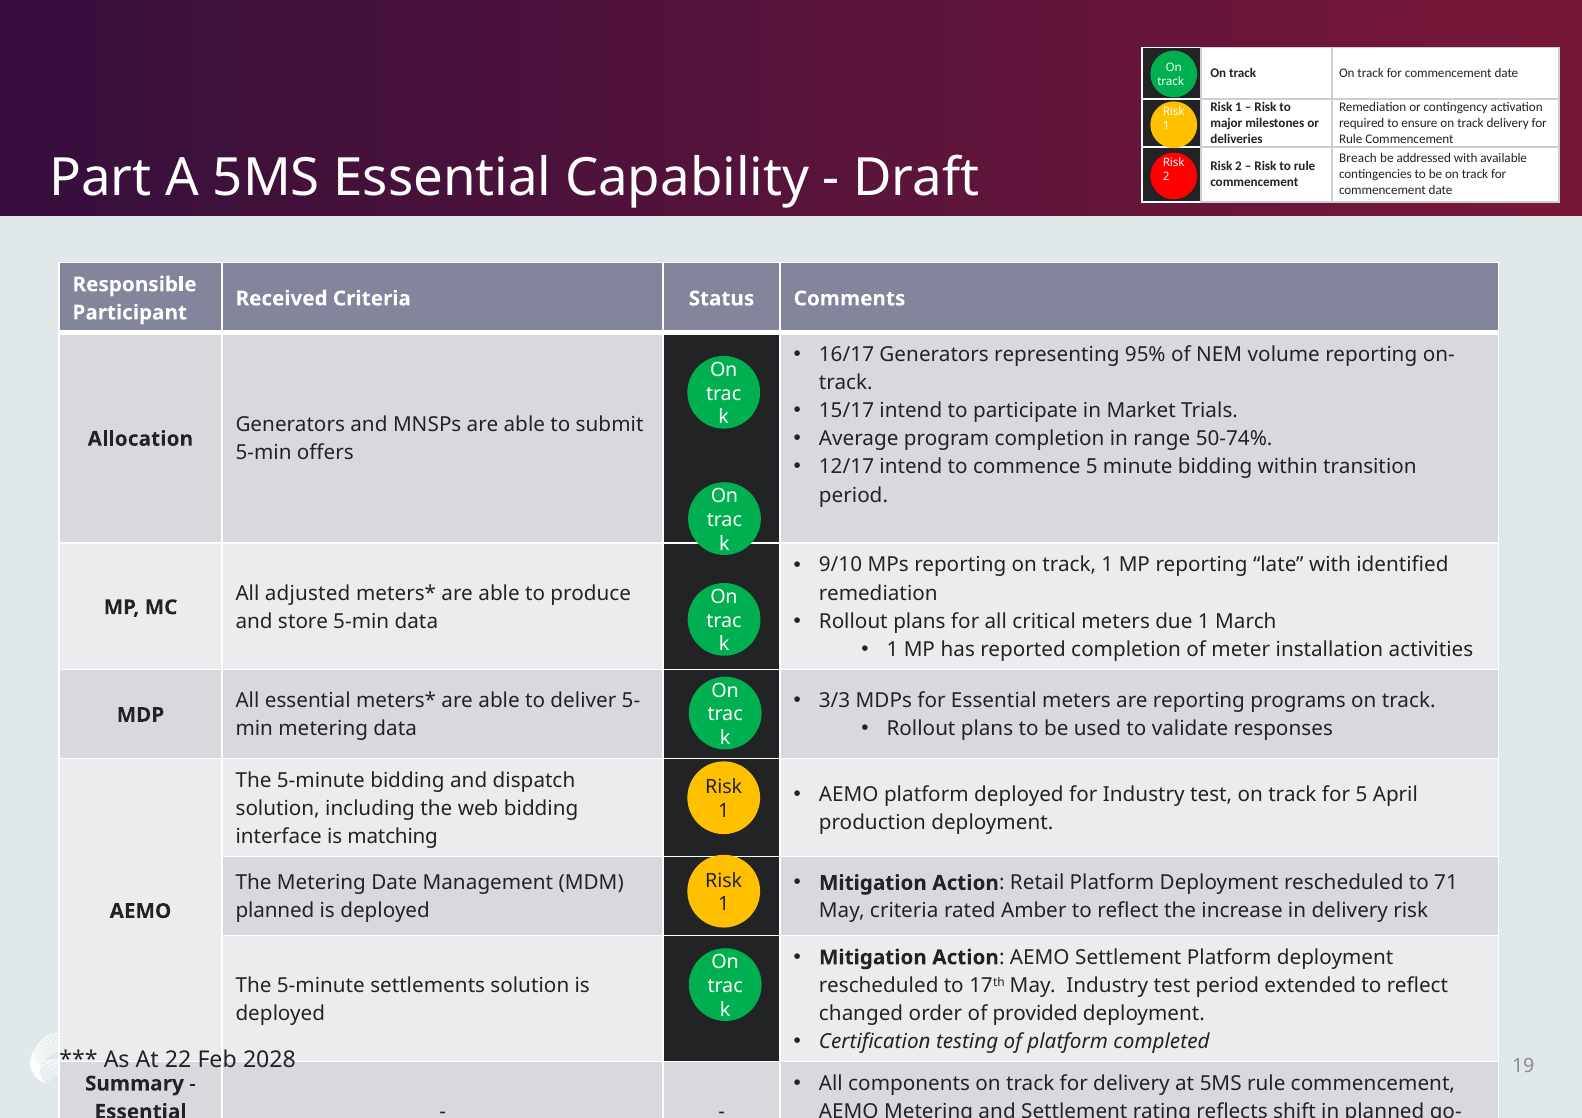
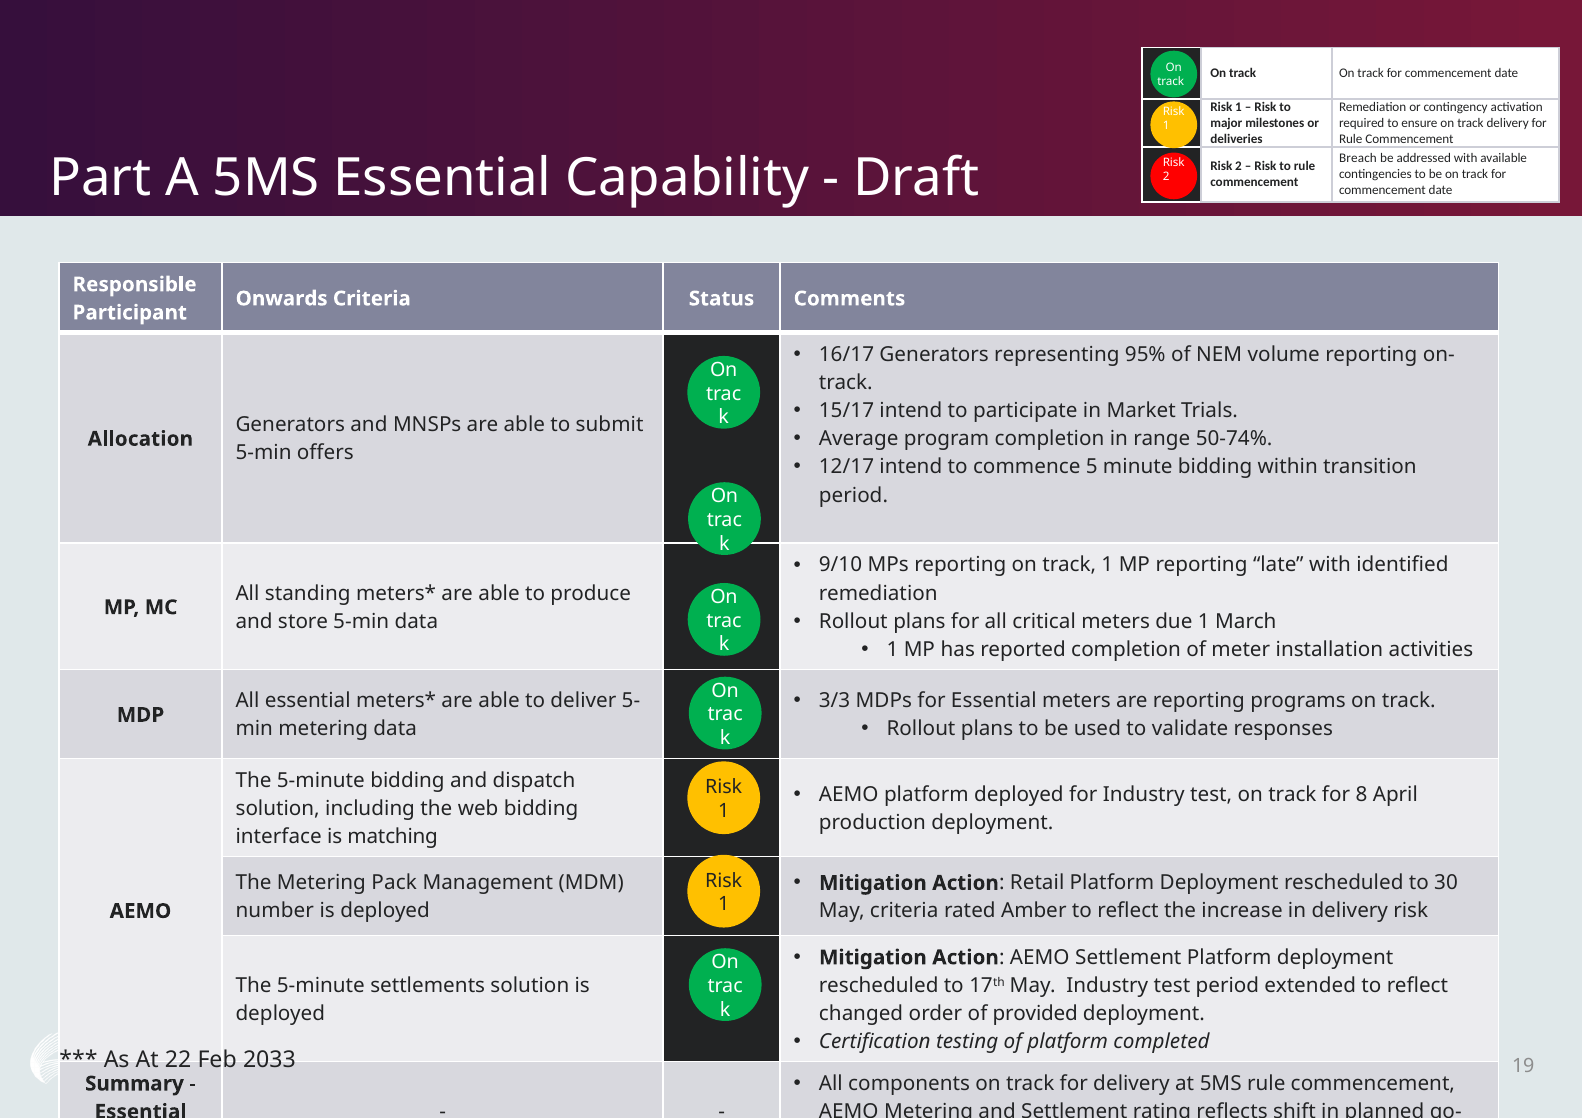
Received: Received -> Onwards
adjusted: adjusted -> standing
for 5: 5 -> 8
71: 71 -> 30
Metering Date: Date -> Pack
planned at (275, 912): planned -> number
2028: 2028 -> 2033
